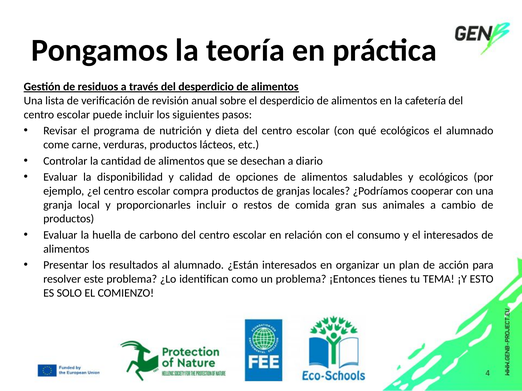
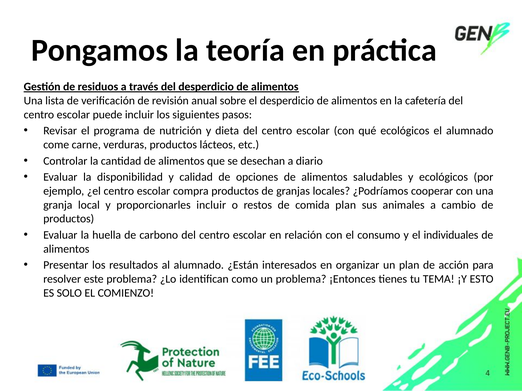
comida gran: gran -> plan
el interesados: interesados -> individuales
